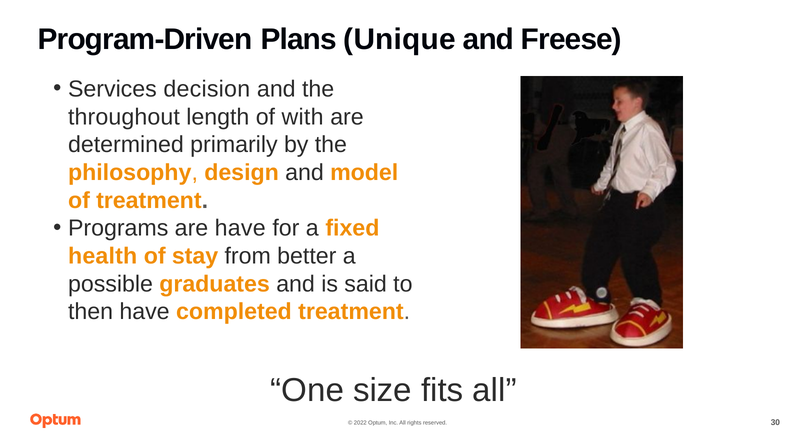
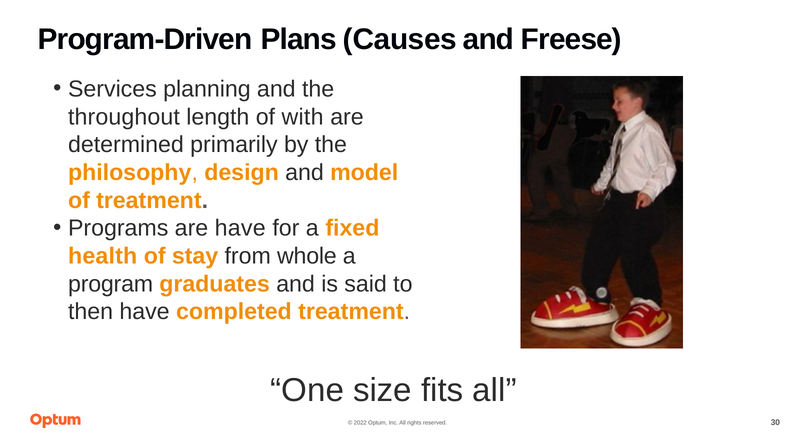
Unique: Unique -> Causes
decision: decision -> planning
better: better -> whole
possible: possible -> program
